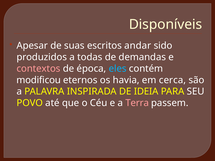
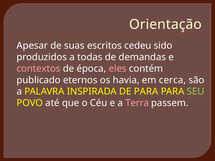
Disponíveis: Disponíveis -> Orientação
andar: andar -> cedeu
eles colour: light blue -> pink
modificou: modificou -> publicado
DE IDEIA: IDEIA -> PARA
SEU colour: white -> light green
